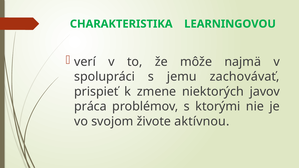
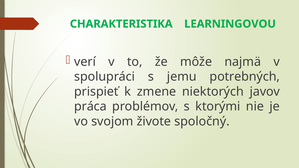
zachovávať: zachovávať -> potrebných
aktívnou: aktívnou -> spoločný
